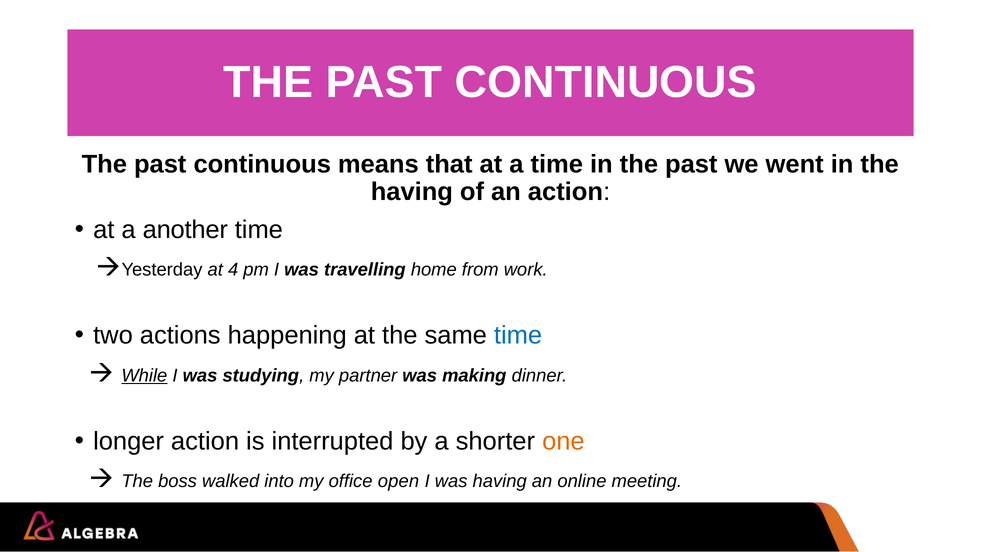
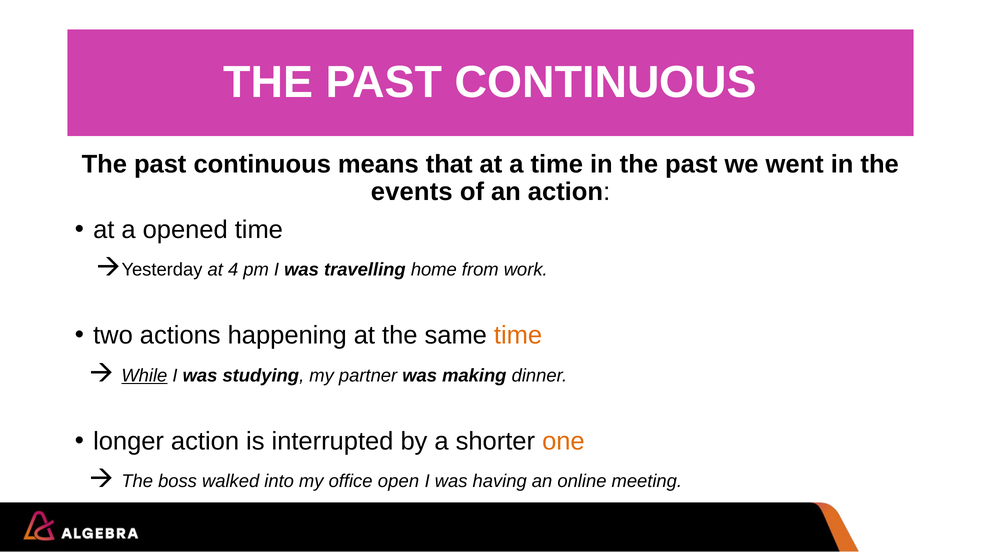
having at (412, 192): having -> events
another: another -> opened
time at (518, 335) colour: blue -> orange
